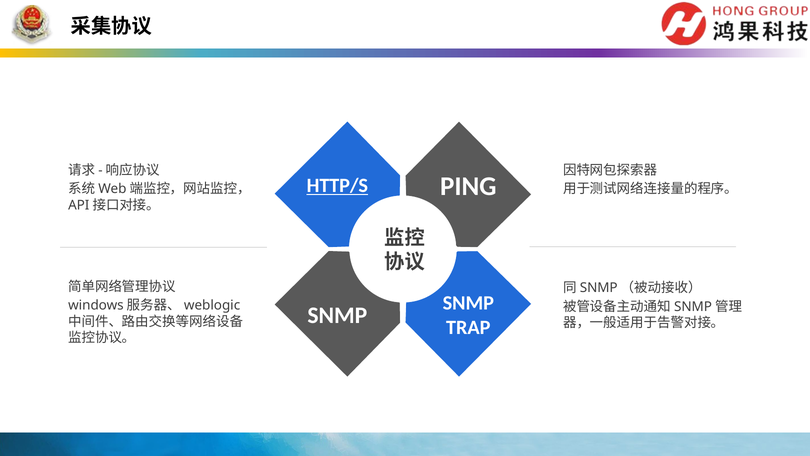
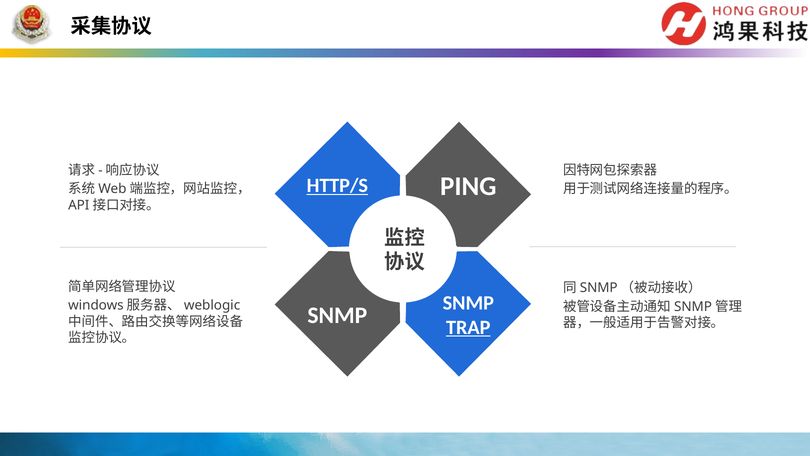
TRAP underline: none -> present
